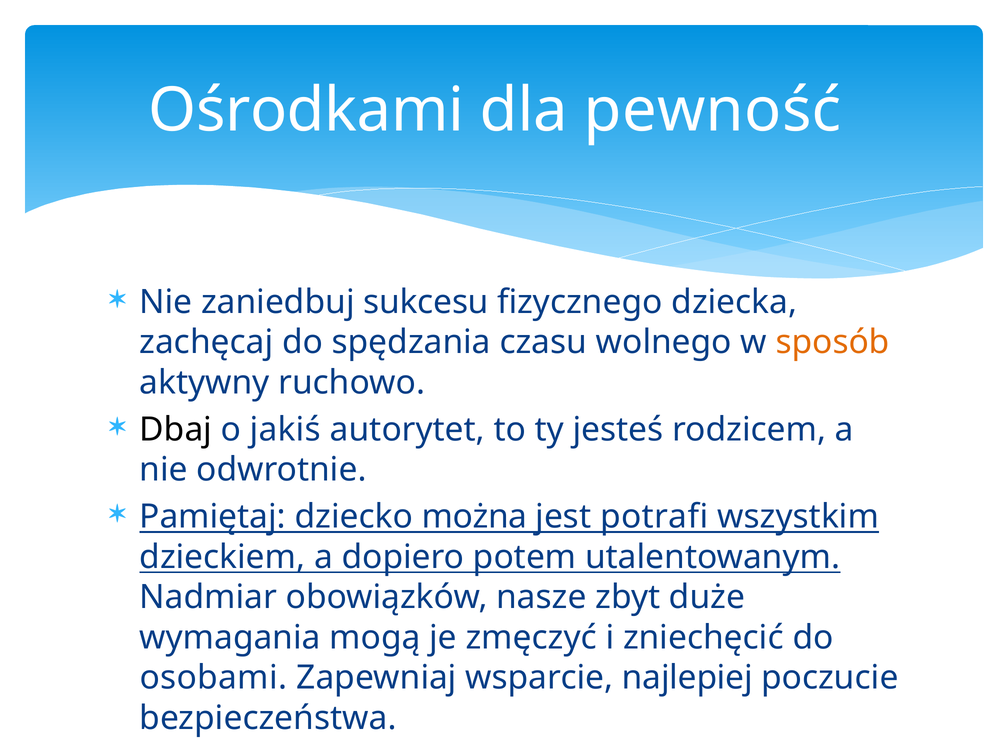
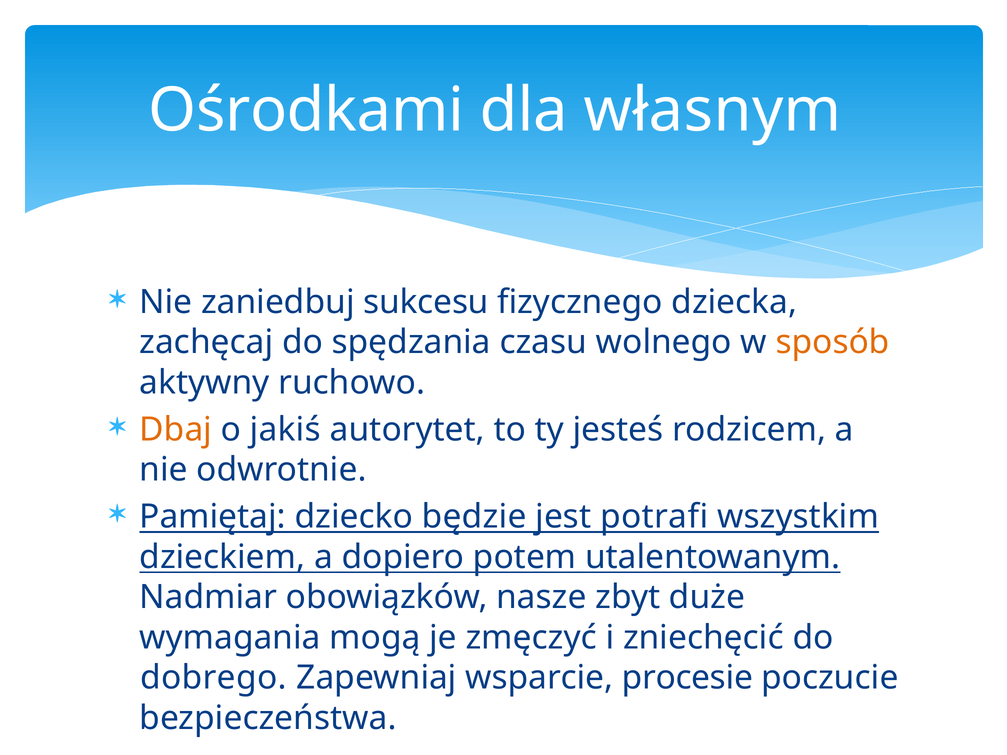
pewność: pewność -> własnym
Dbaj colour: black -> orange
można: można -> będzie
osobami: osobami -> dobrego
najlepiej: najlepiej -> procesie
